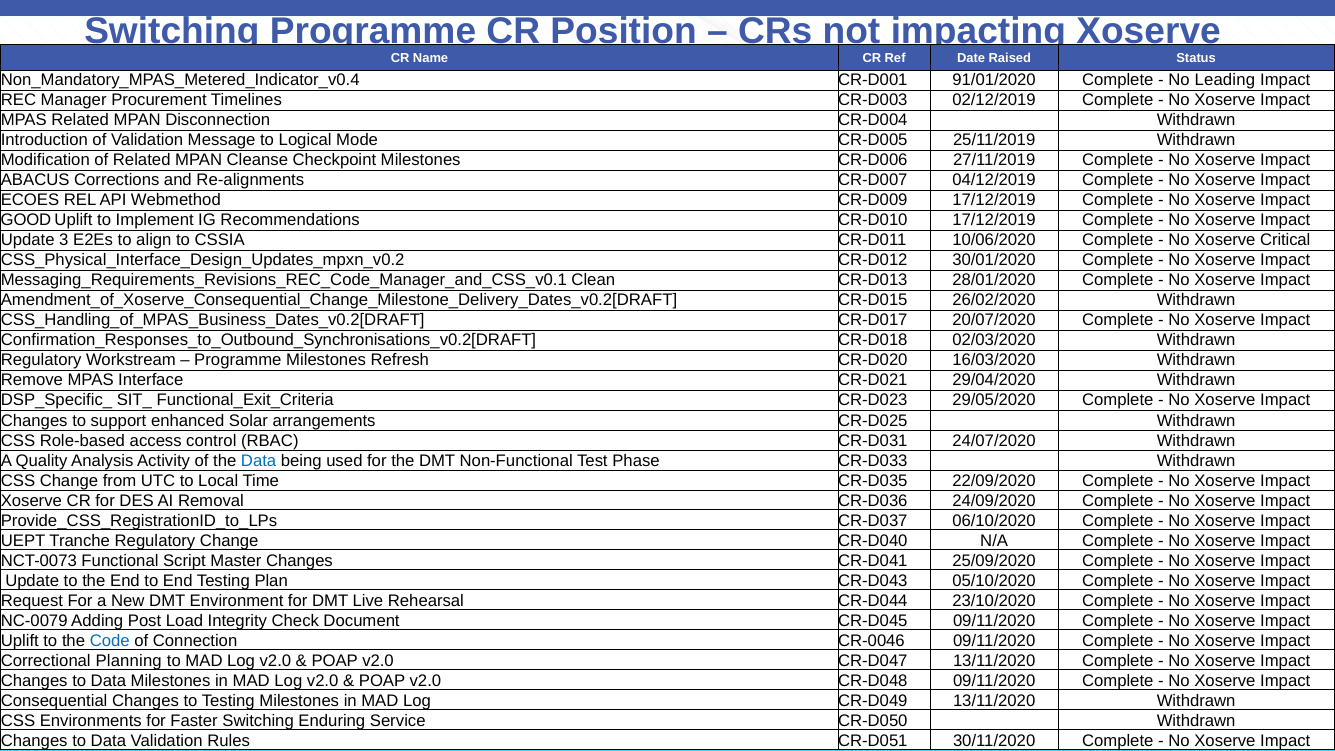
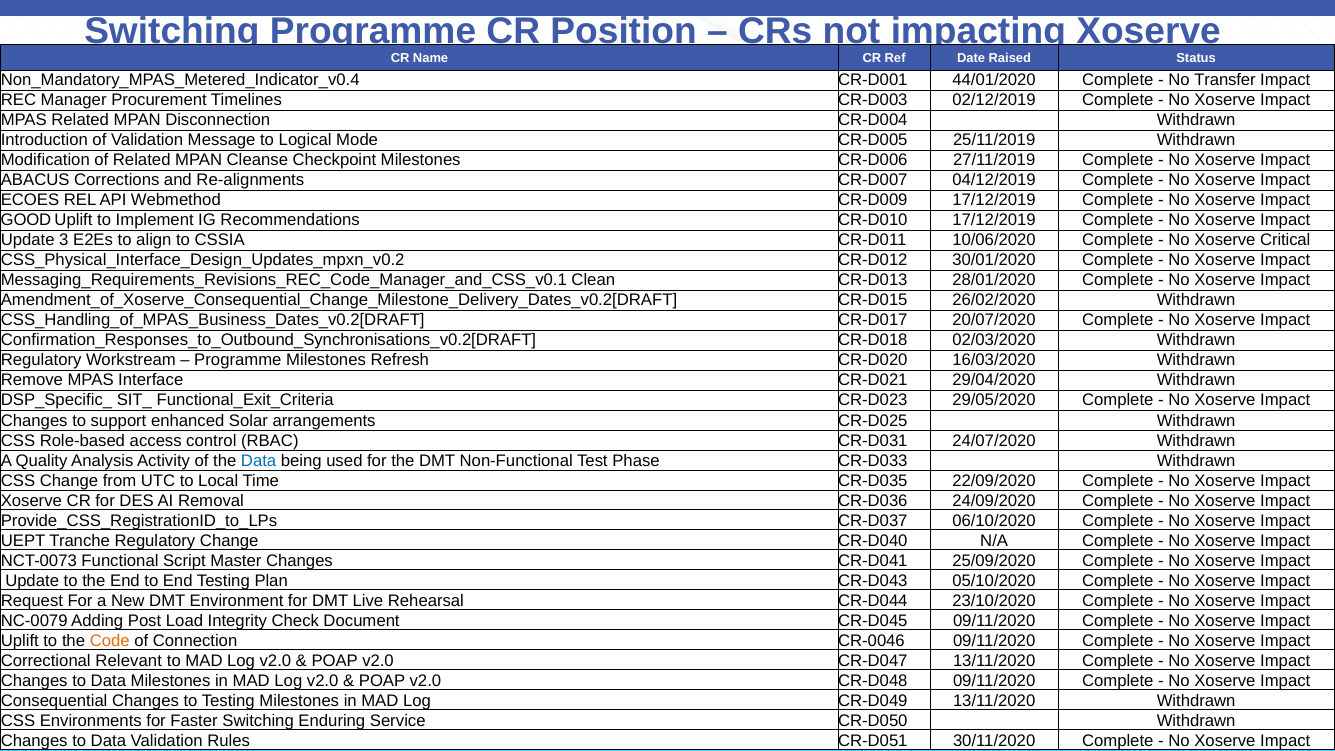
91/01/2020: 91/01/2020 -> 44/01/2020
Leading: Leading -> Transfer
Code colour: blue -> orange
Planning: Planning -> Relevant
